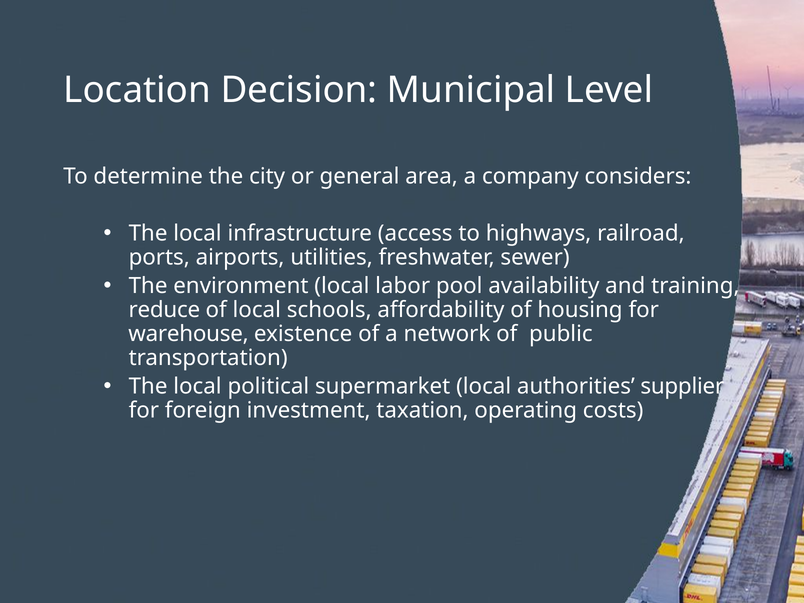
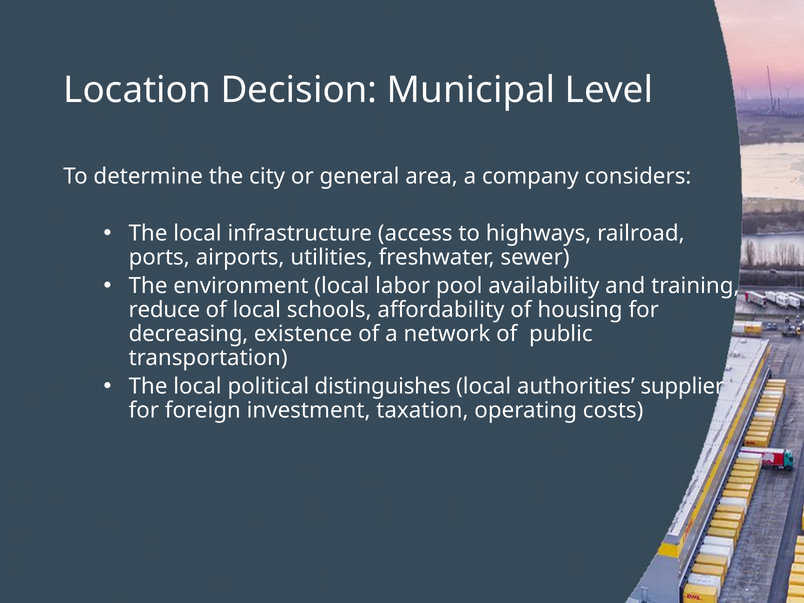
warehouse: warehouse -> decreasing
supermarket: supermarket -> distinguishes
